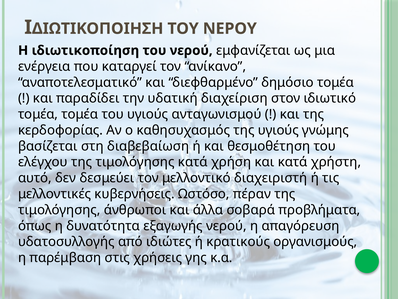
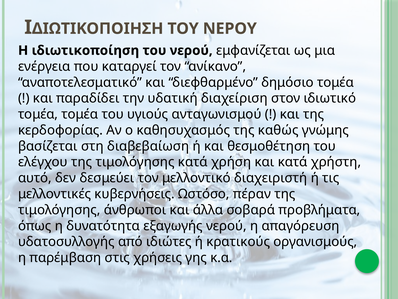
της υγιούς: υγιούς -> καθώς
